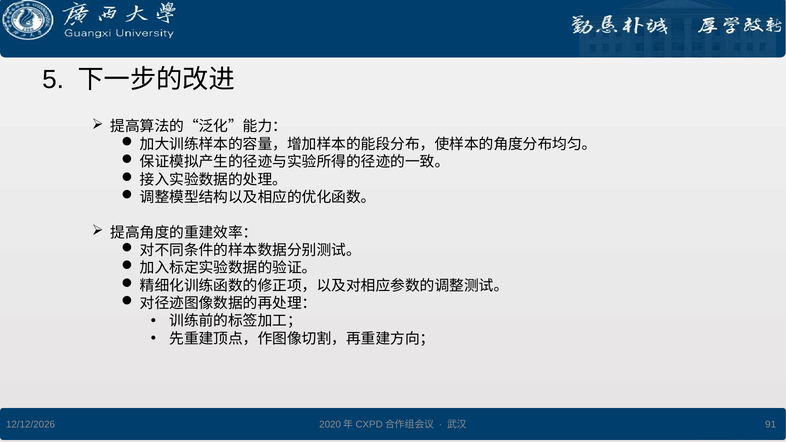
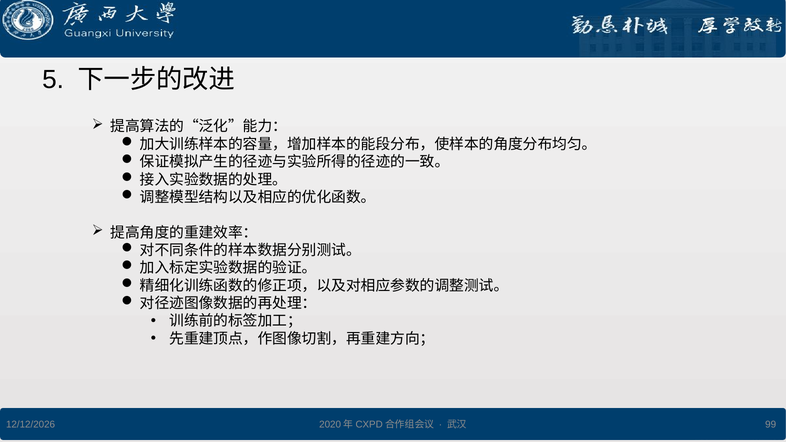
91: 91 -> 99
